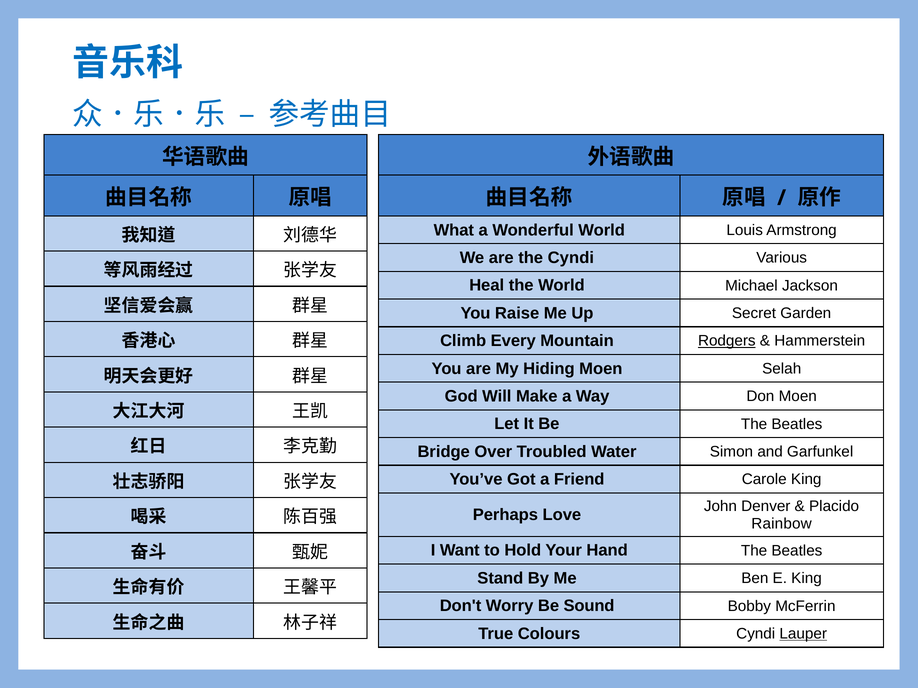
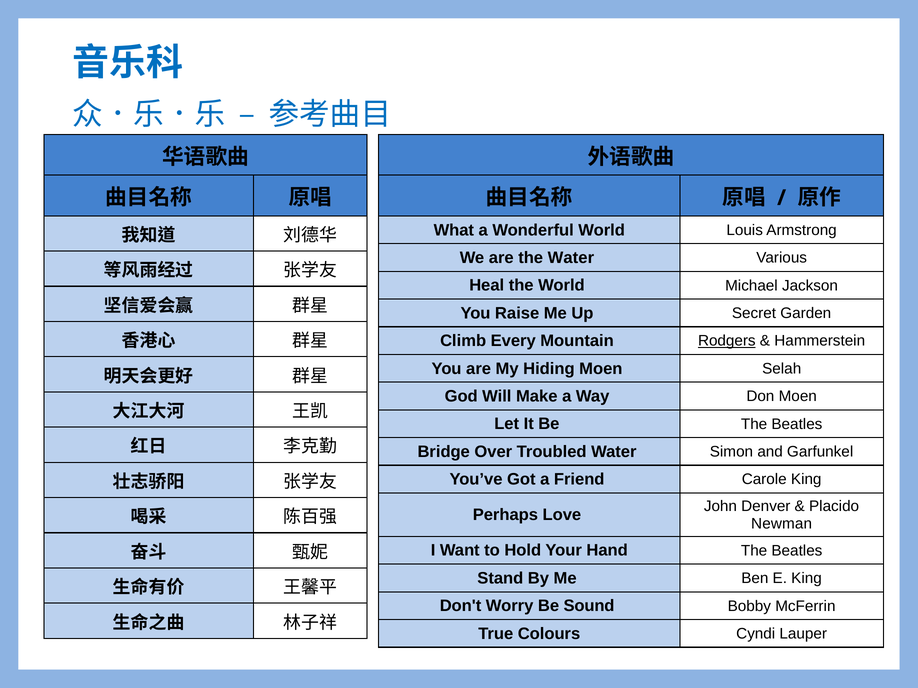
the Cyndi: Cyndi -> Water
Rainbow: Rainbow -> Newman
Lauper underline: present -> none
